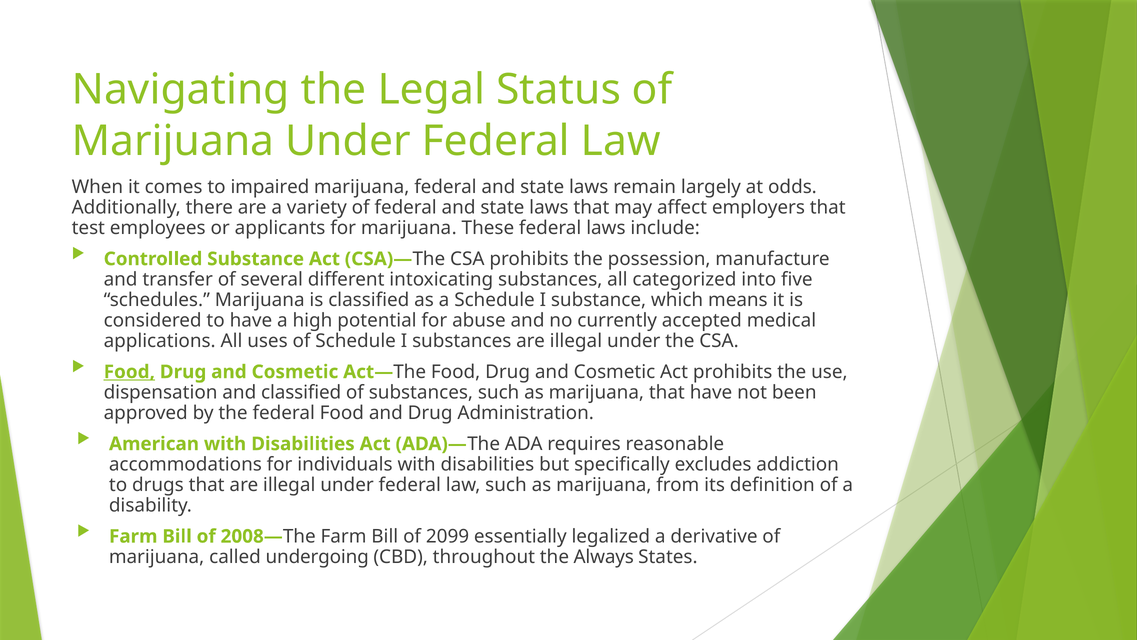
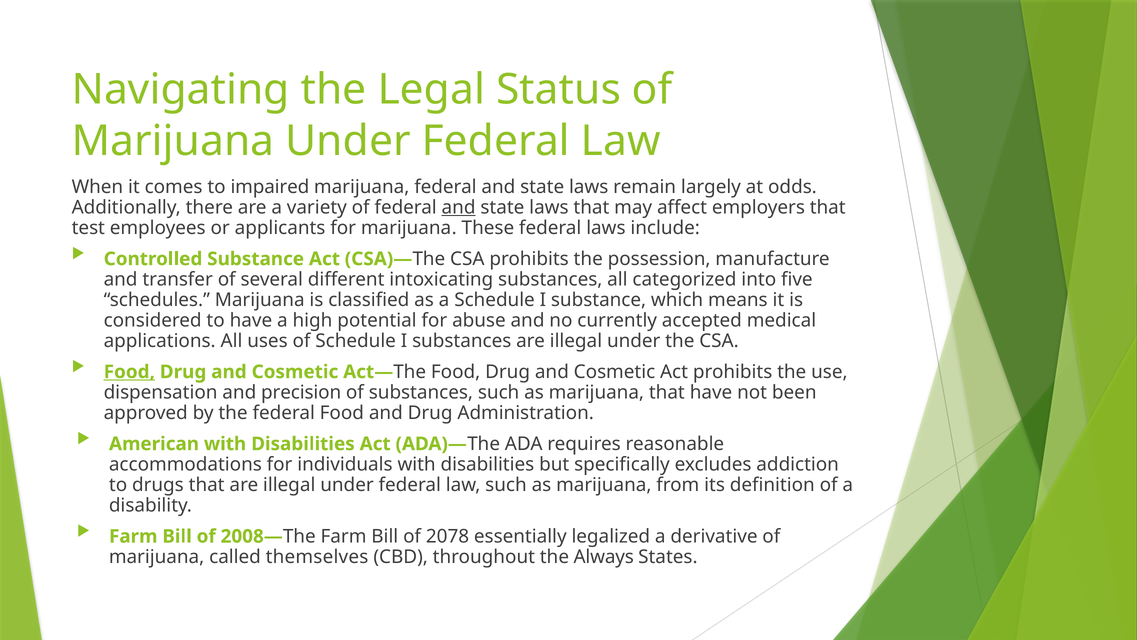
and at (459, 207) underline: none -> present
and classified: classified -> precision
2099: 2099 -> 2078
undergoing: undergoing -> themselves
